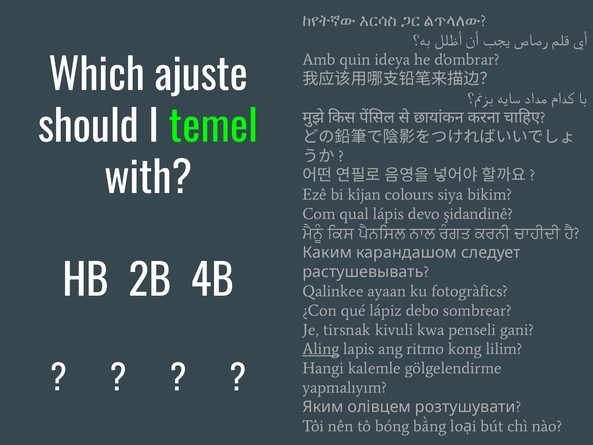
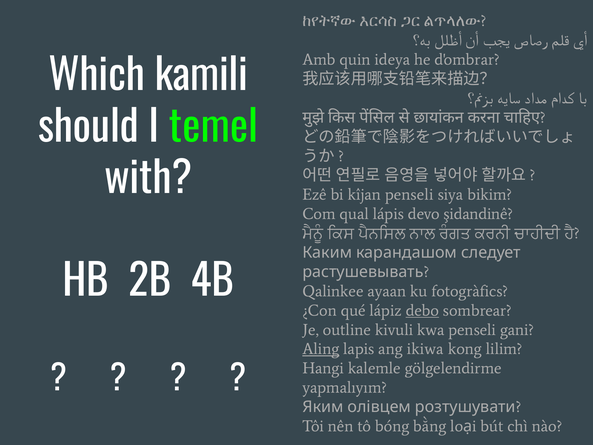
ajuste: ajuste -> kamili
kîjan colours: colours -> penseli
debo underline: none -> present
tirsnak: tirsnak -> outline
ritmo: ritmo -> ikiwa
